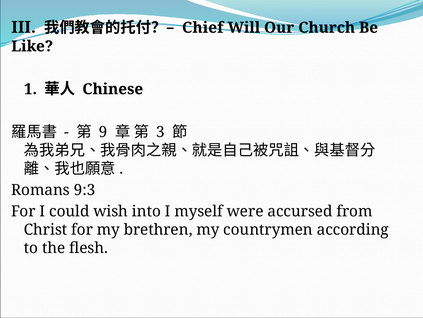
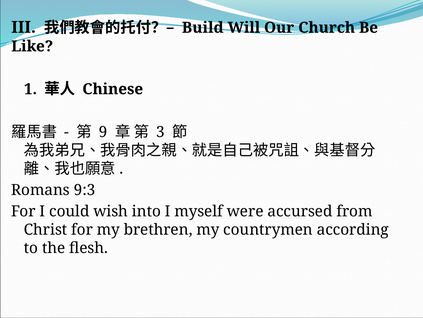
Chief: Chief -> Build
